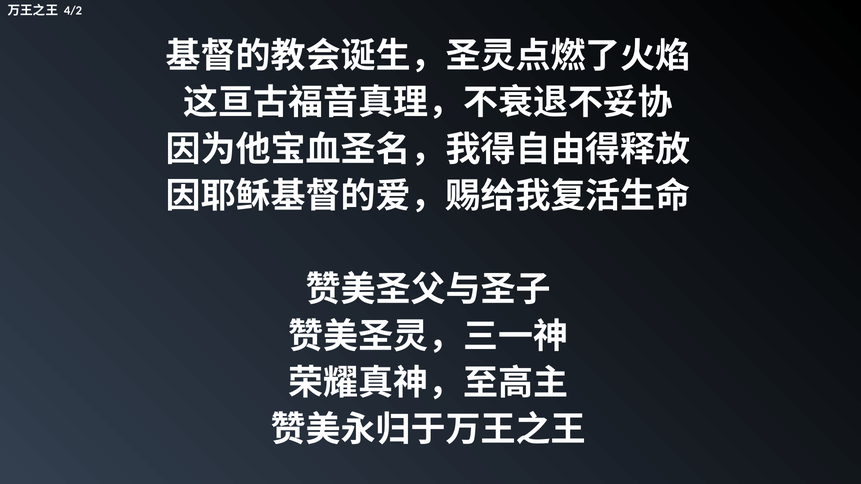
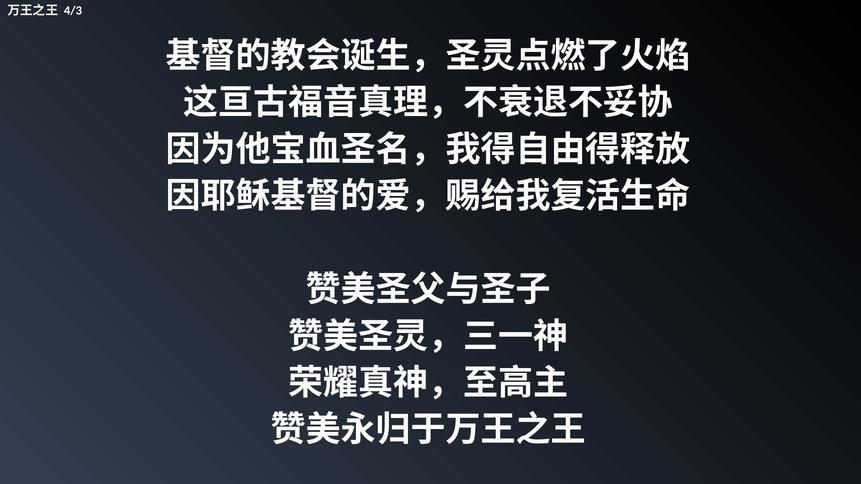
4/2: 4/2 -> 4/3
